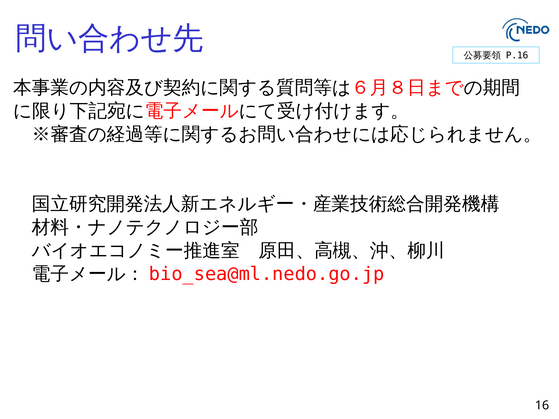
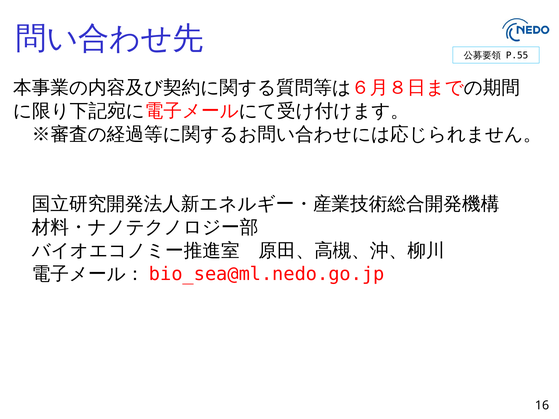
P.16: P.16 -> P.55
